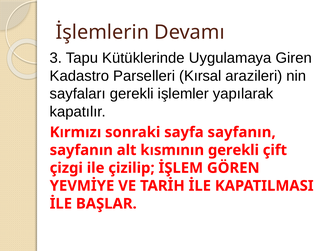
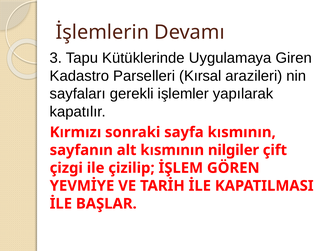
sayfa sayfanın: sayfanın -> kısmının
kısmının gerekli: gerekli -> nilgiler
